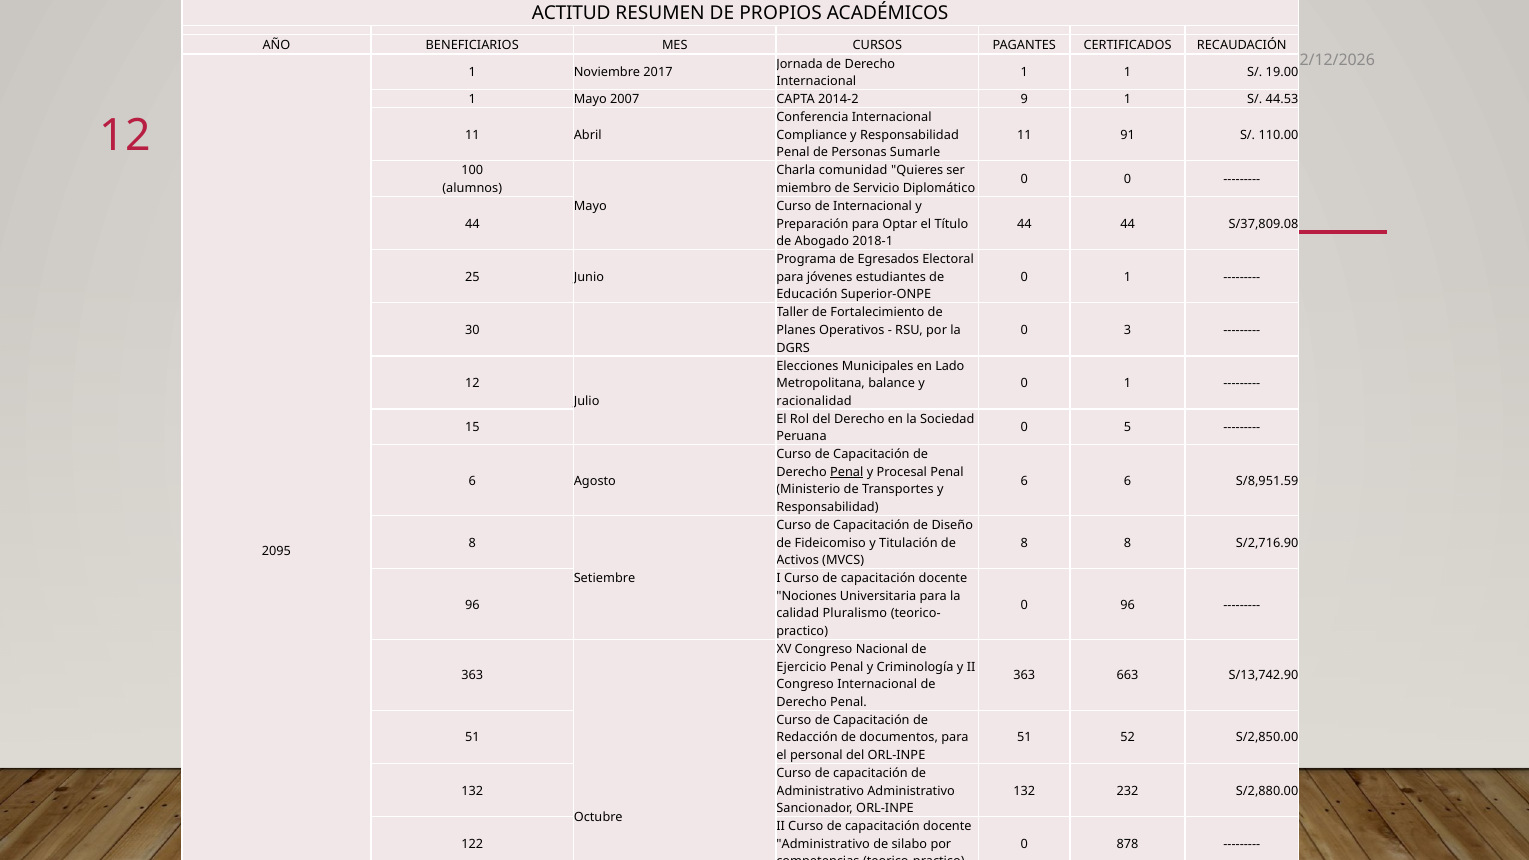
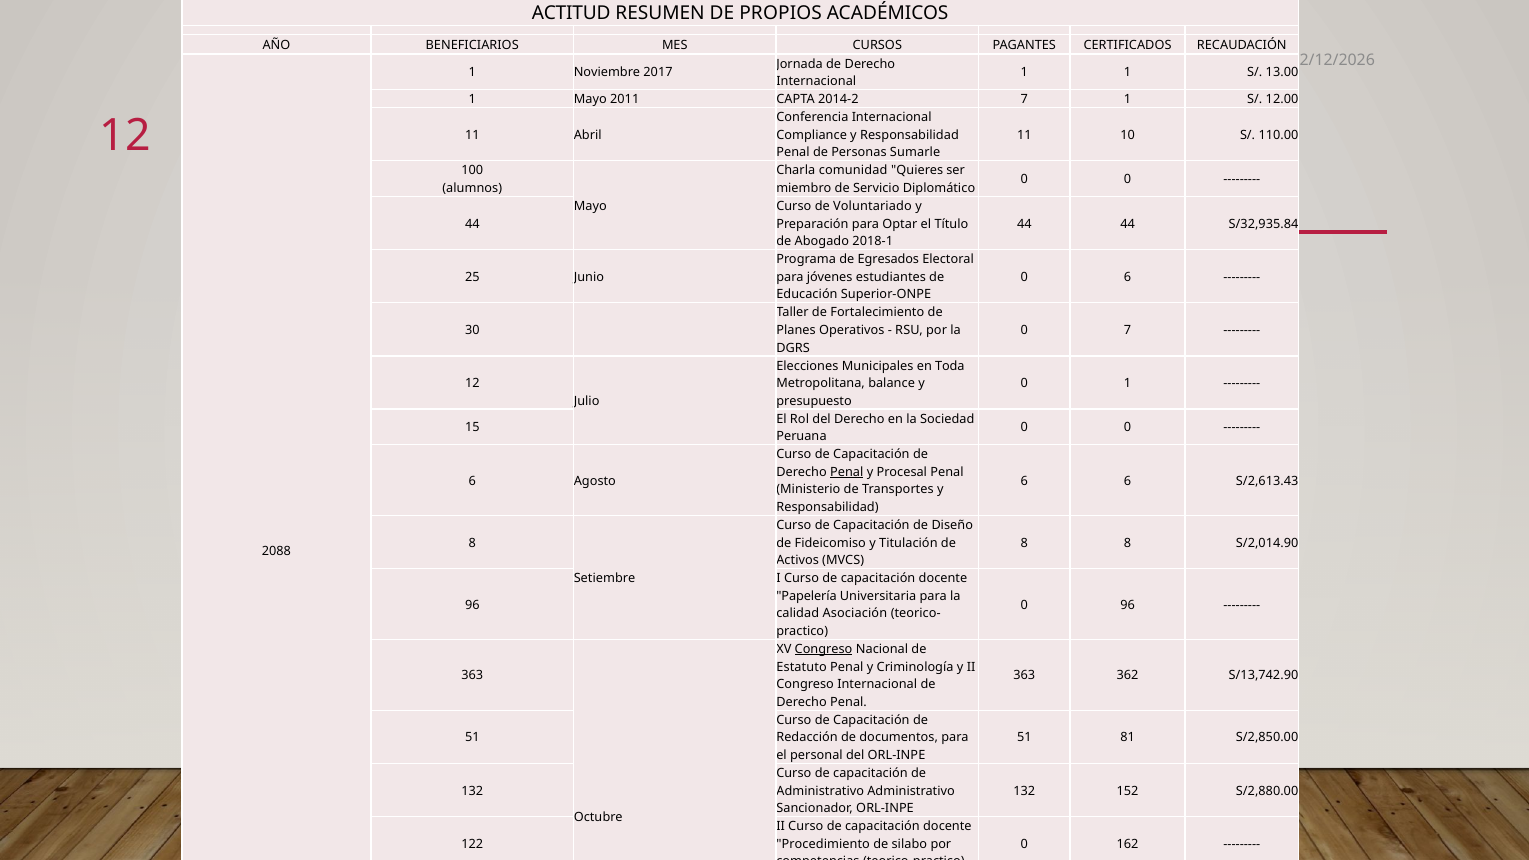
19.00: 19.00 -> 13.00
2007: 2007 -> 2011
2014-2 9: 9 -> 7
44.53: 44.53 -> 12.00
91: 91 -> 10
de Internacional: Internacional -> Voluntariado
S/37,809.08: S/37,809.08 -> S/32,935.84
1 at (1128, 277): 1 -> 6
0 3: 3 -> 7
Lado: Lado -> Toda
racionalidad: racionalidad -> presupuesto
5 at (1128, 428): 5 -> 0
S/8,951.59: S/8,951.59 -> S/2,613.43
S/2,716.90: S/2,716.90 -> S/2,014.90
2095: 2095 -> 2088
Nociones: Nociones -> Papelería
Pluralismo: Pluralismo -> Asociación
Congreso at (824, 649) underline: none -> present
Ejercicio: Ejercicio -> Estatuto
663: 663 -> 362
52: 52 -> 81
232: 232 -> 152
Administrativo at (823, 844): Administrativo -> Procedimiento
878: 878 -> 162
